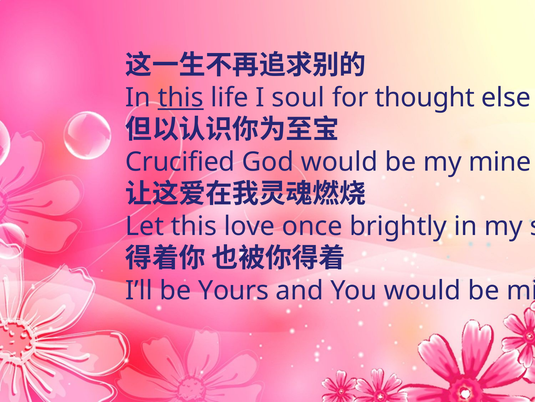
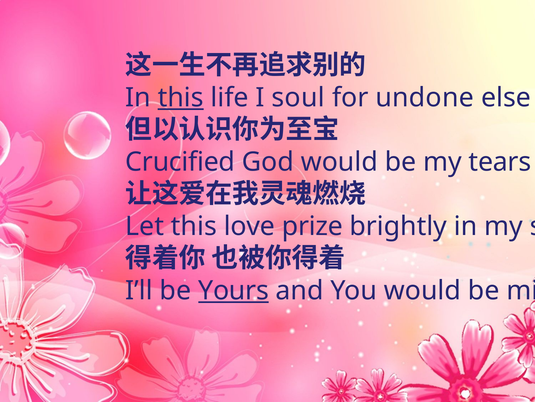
thought: thought -> undone
my mine: mine -> tears
once: once -> prize
Yours underline: none -> present
